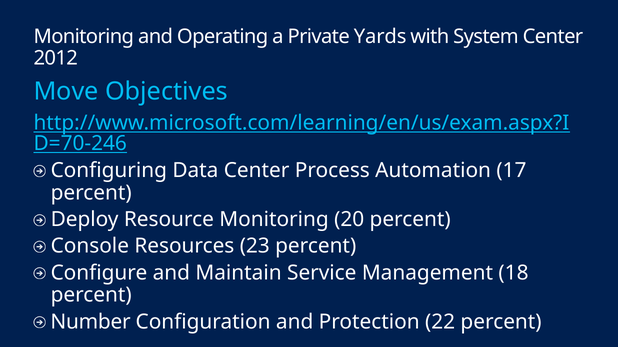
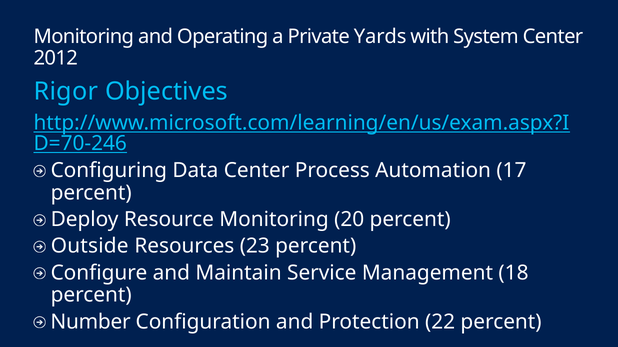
Move: Move -> Rigor
Console: Console -> Outside
